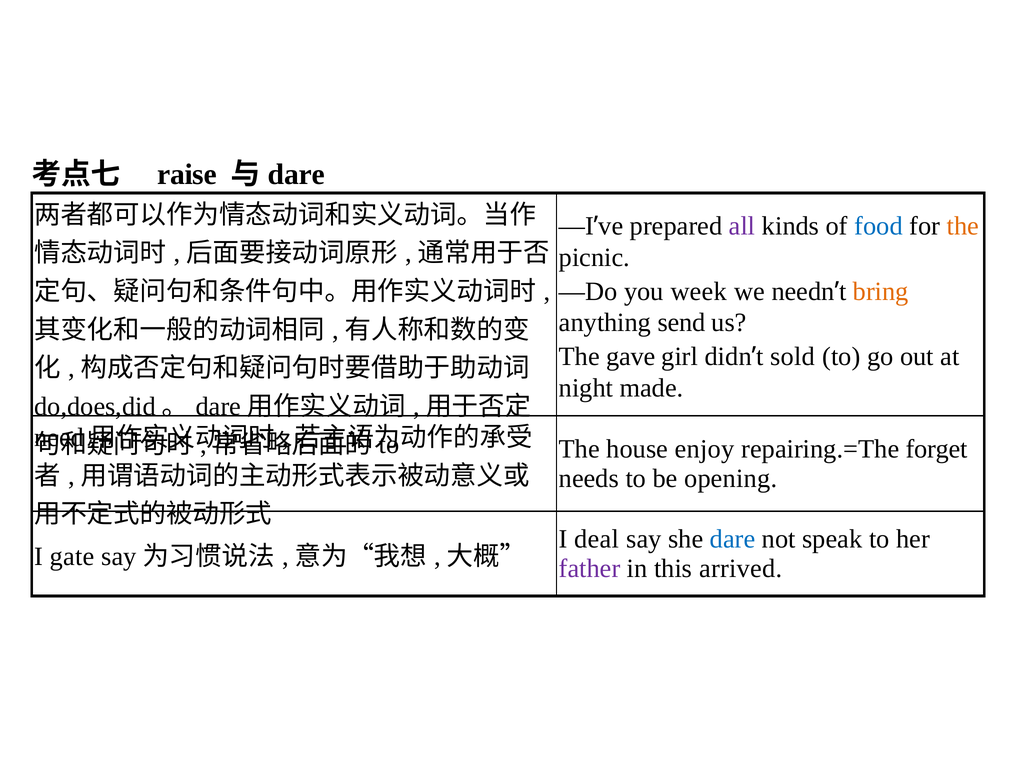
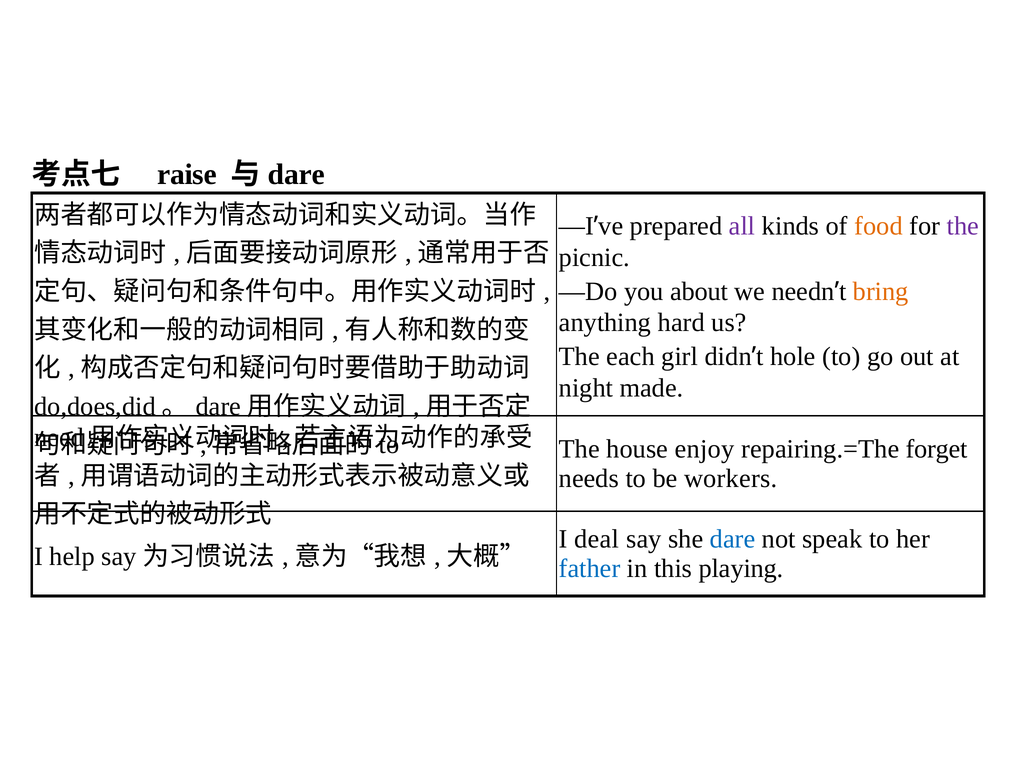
food colour: blue -> orange
the at (963, 226) colour: orange -> purple
week: week -> about
send: send -> hard
gave: gave -> each
sold: sold -> hole
opening: opening -> workers
gate: gate -> help
father colour: purple -> blue
arrived: arrived -> playing
